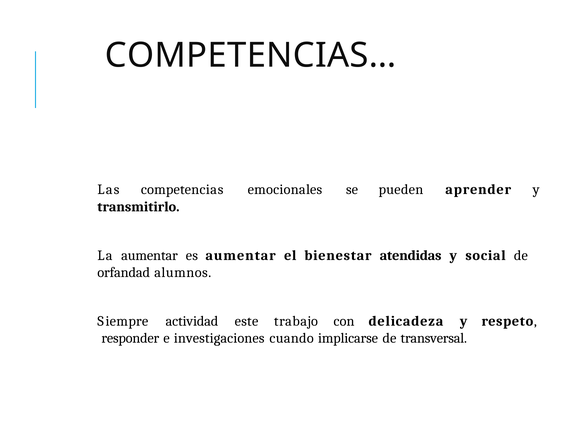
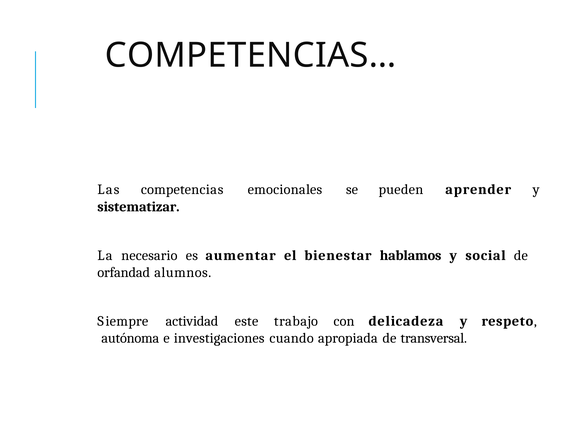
transmitirlo: transmitirlo -> sistematizar
La aumentar: aumentar -> necesario
atendidas: atendidas -> hablamos
responder: responder -> autónoma
implicarse: implicarse -> apropiada
